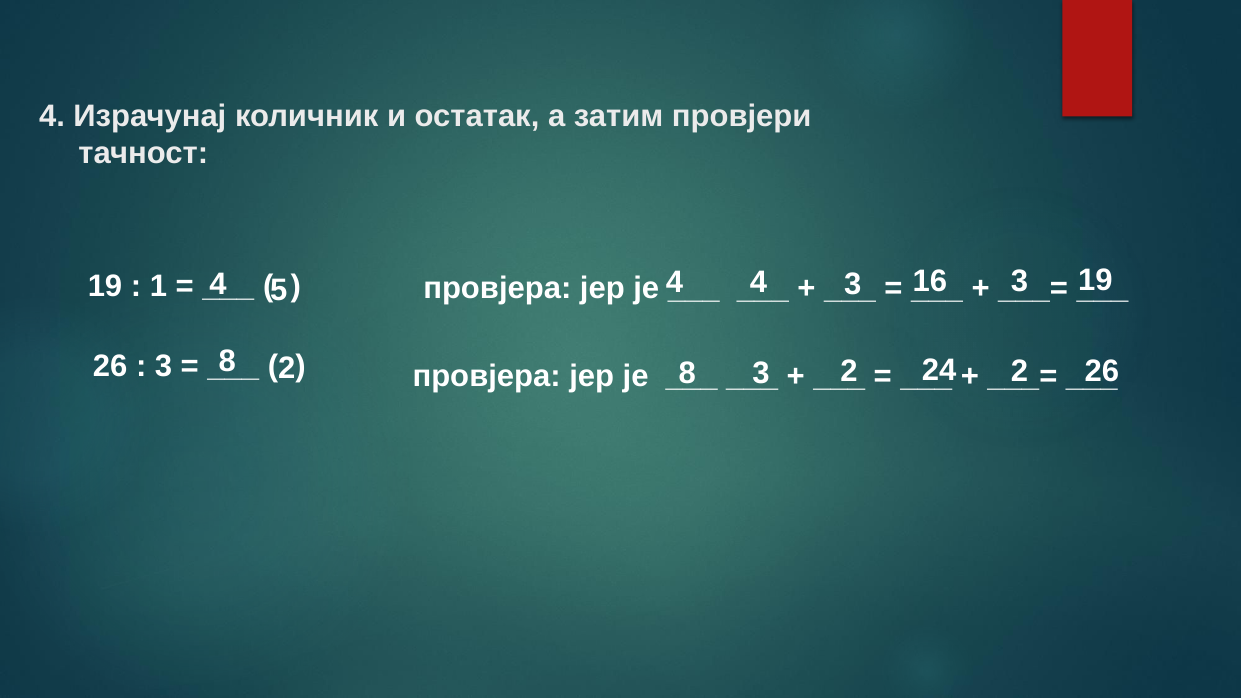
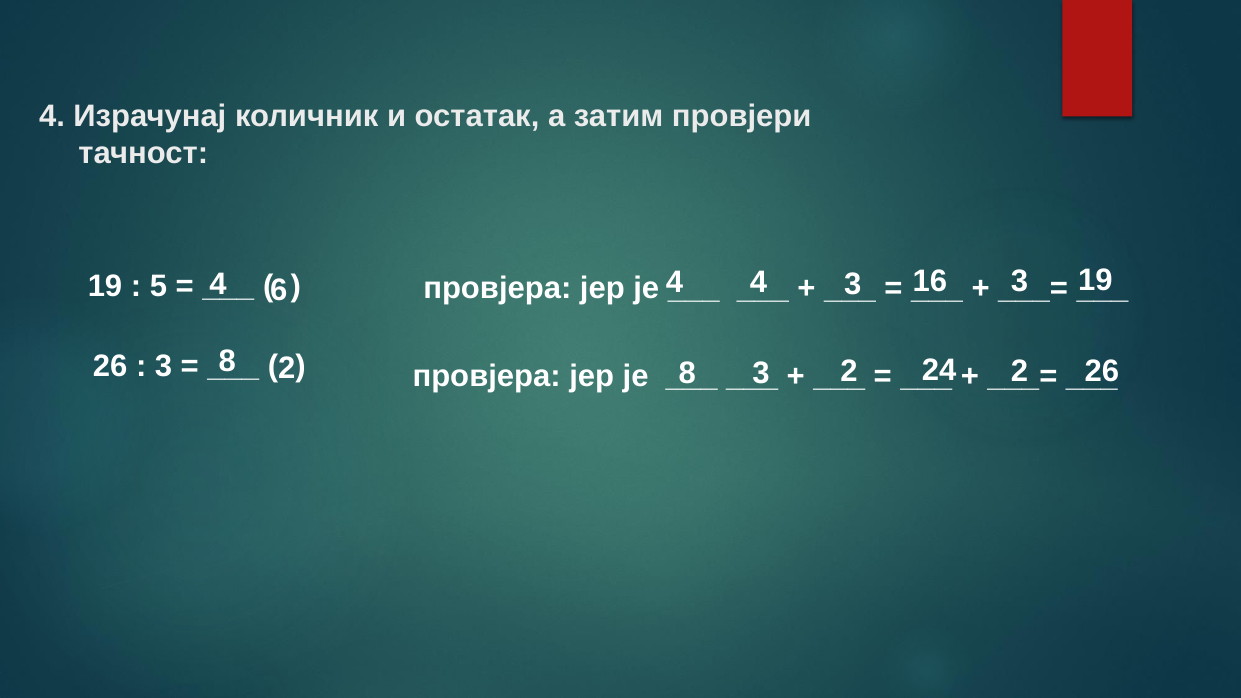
5: 5 -> 6
1: 1 -> 5
